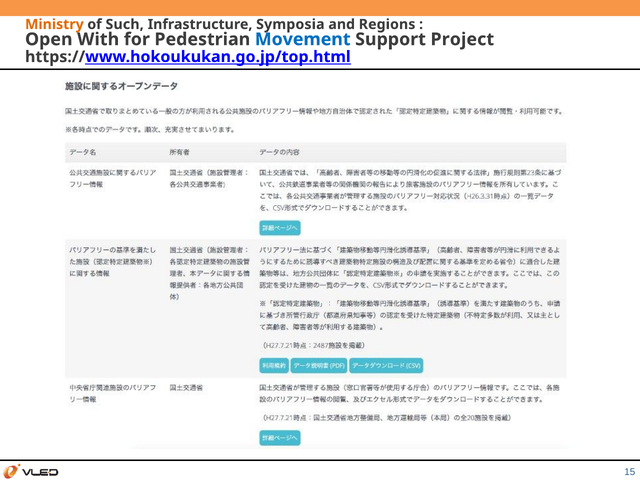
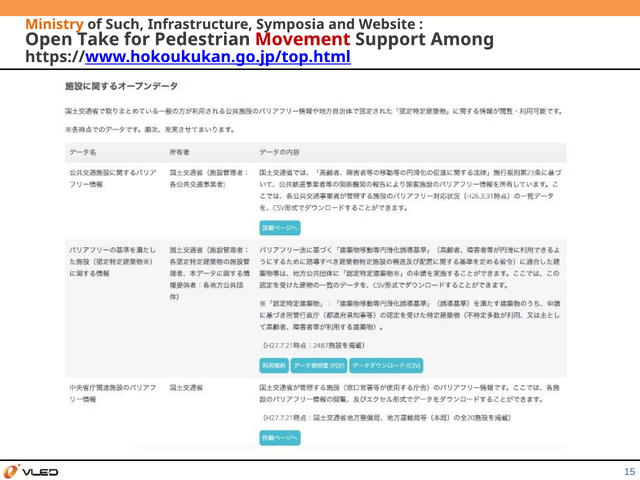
Regions: Regions -> Website
With: With -> Take
Movement colour: blue -> red
Project: Project -> Among
